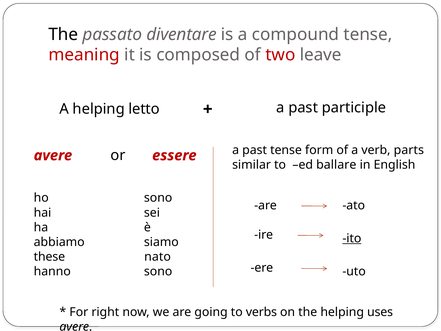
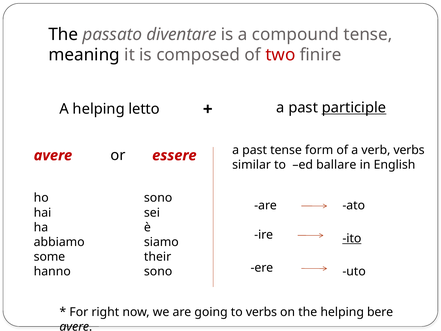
meaning colour: red -> black
leave: leave -> finire
participle underline: none -> present
verb parts: parts -> verbs
these: these -> some
nato: nato -> their
uses: uses -> bere
